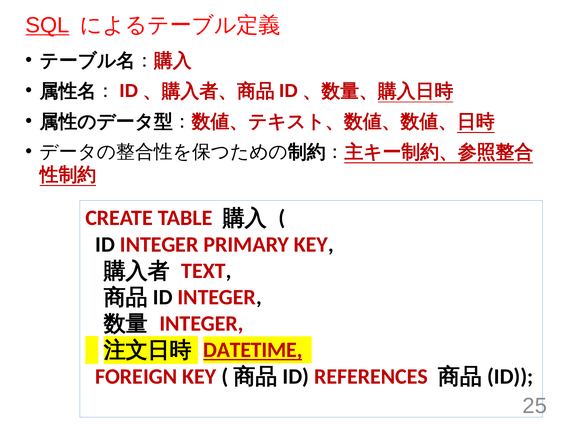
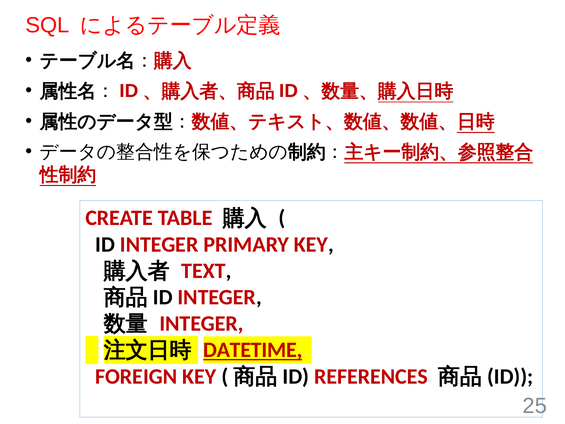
SQL underline: present -> none
